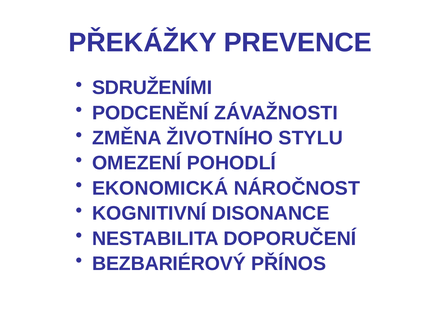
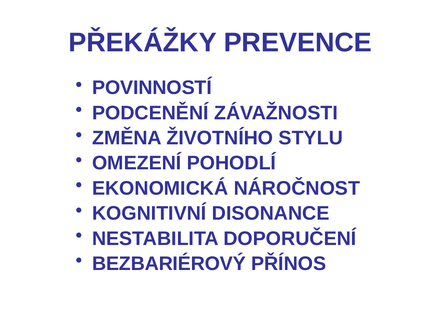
SDRUŽENÍMI: SDRUŽENÍMI -> POVINNOSTÍ
